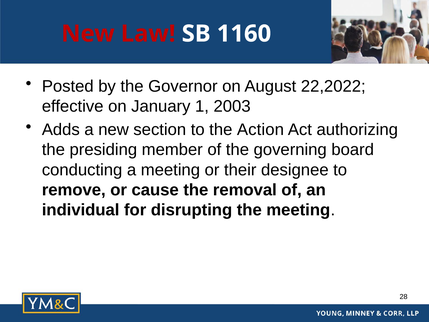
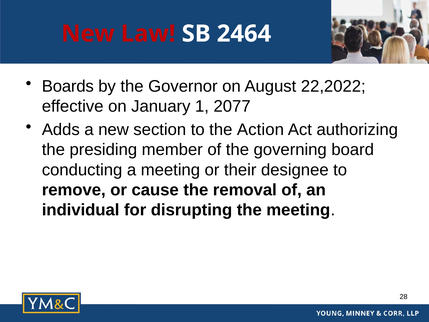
1160: 1160 -> 2464
Posted: Posted -> Boards
2003: 2003 -> 2077
